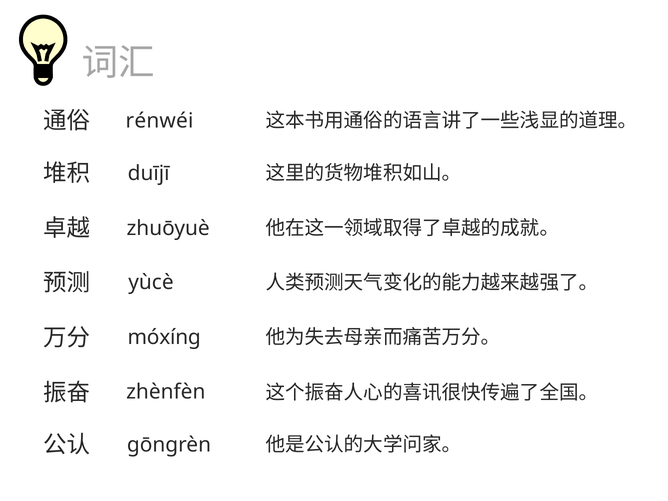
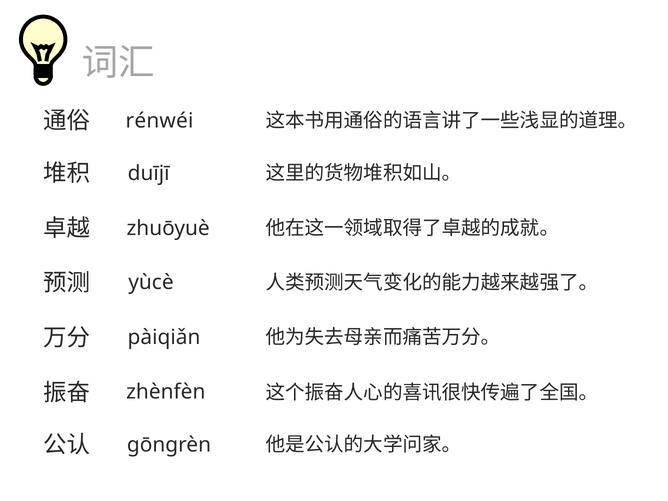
móxíng: móxíng -> pàiqiǎn
